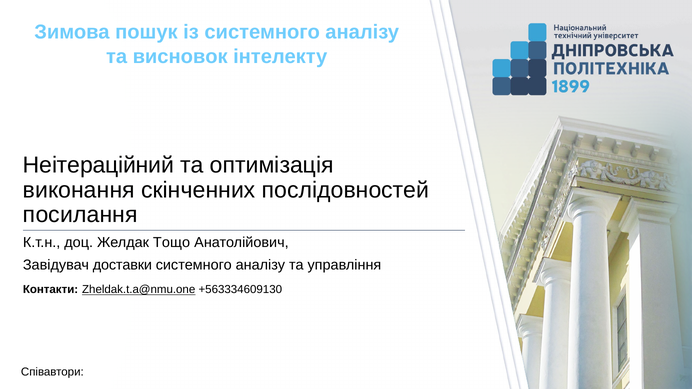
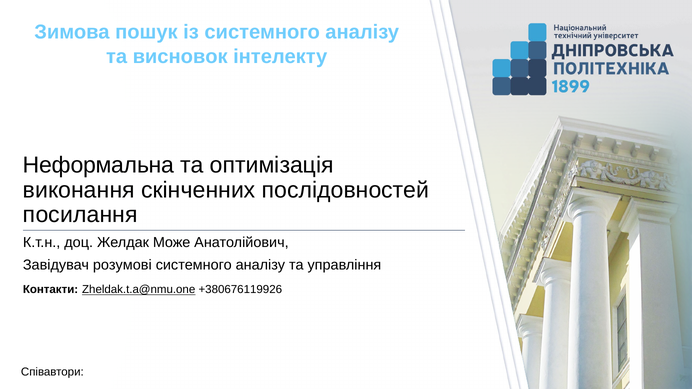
Неітераційний: Неітераційний -> Неформальна
Тощо: Тощо -> Може
доставки: доставки -> розумові
+563334609130: +563334609130 -> +380676119926
